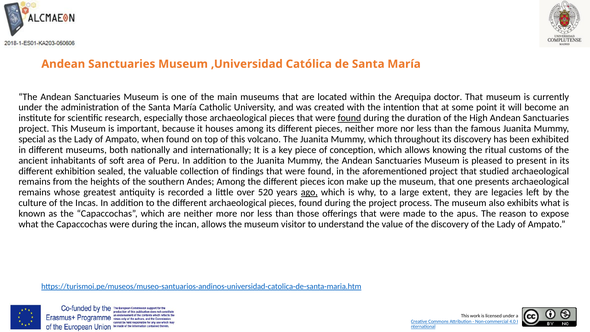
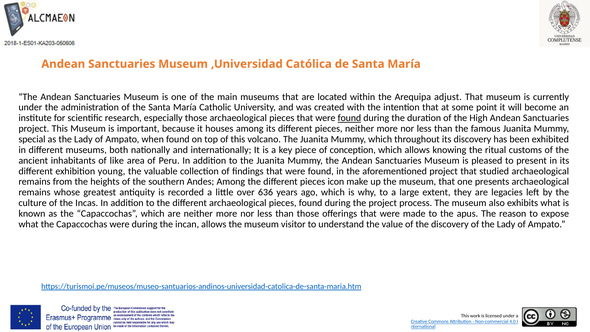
doctor: doctor -> adjust
soft: soft -> like
sealed: sealed -> young
520: 520 -> 636
ago underline: present -> none
